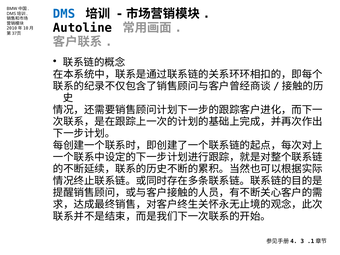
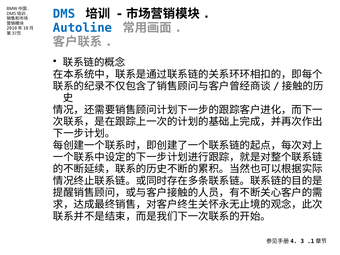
Autoline colour: black -> blue
